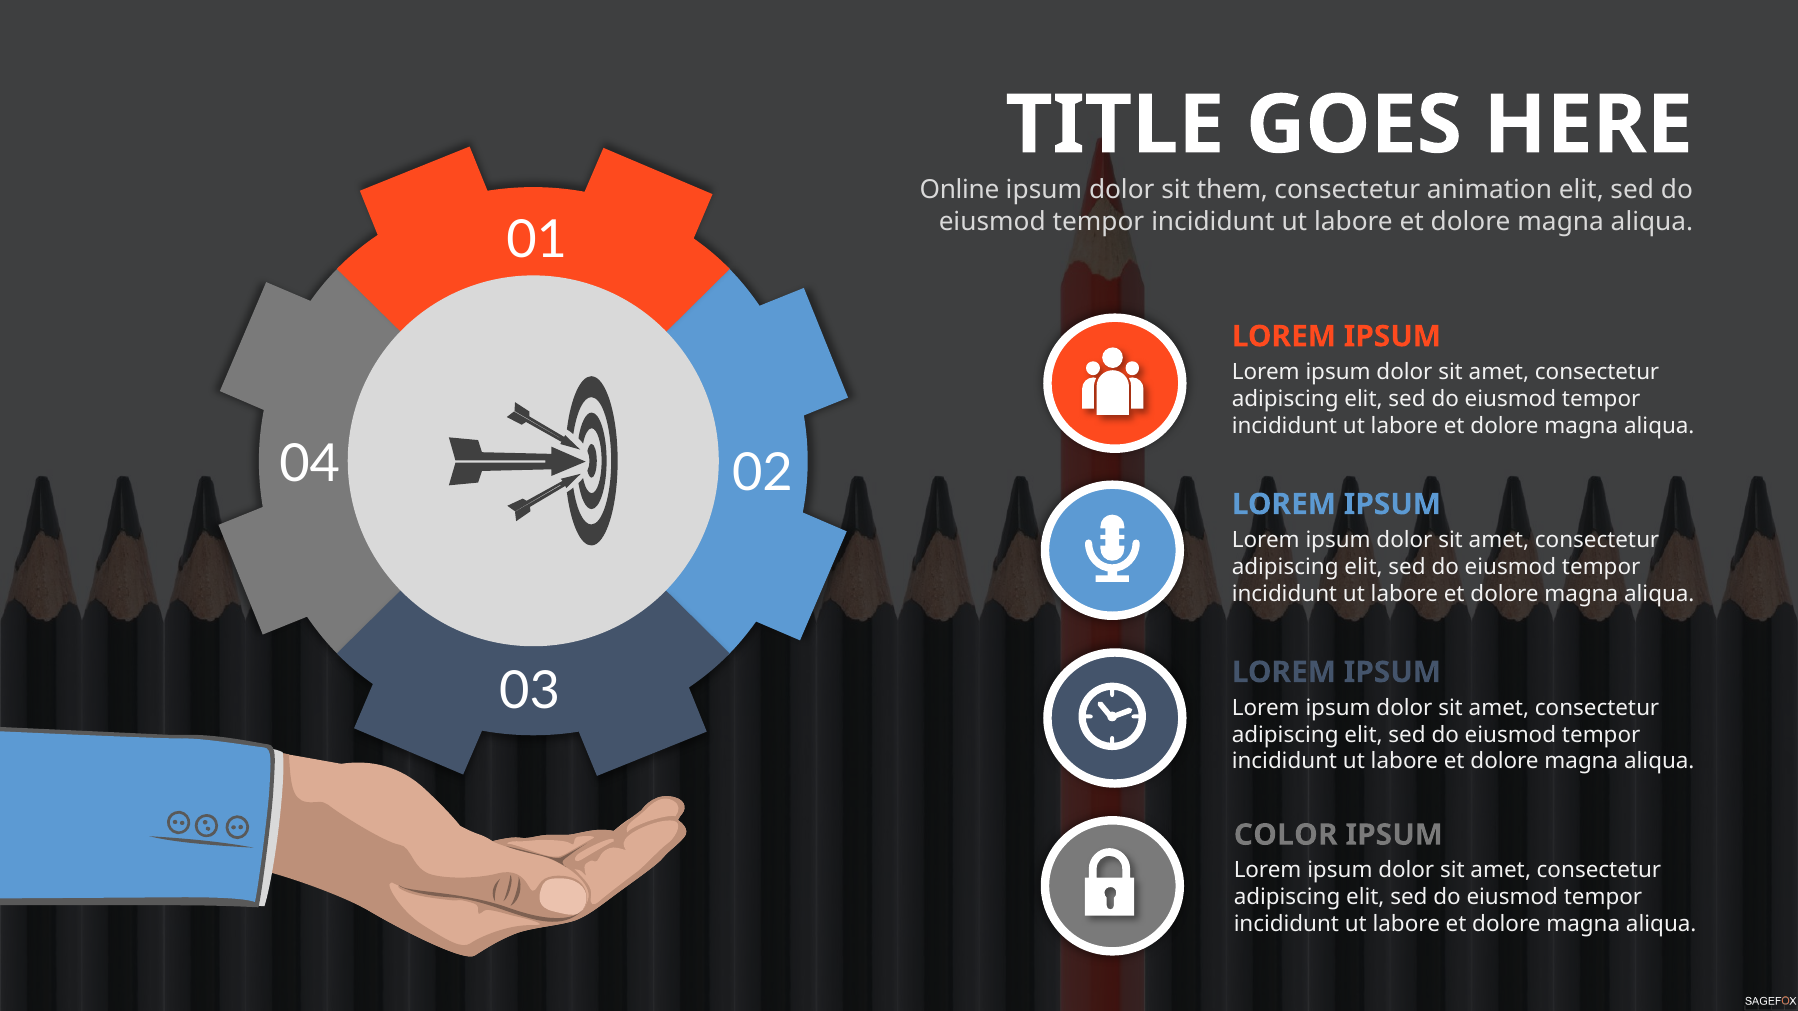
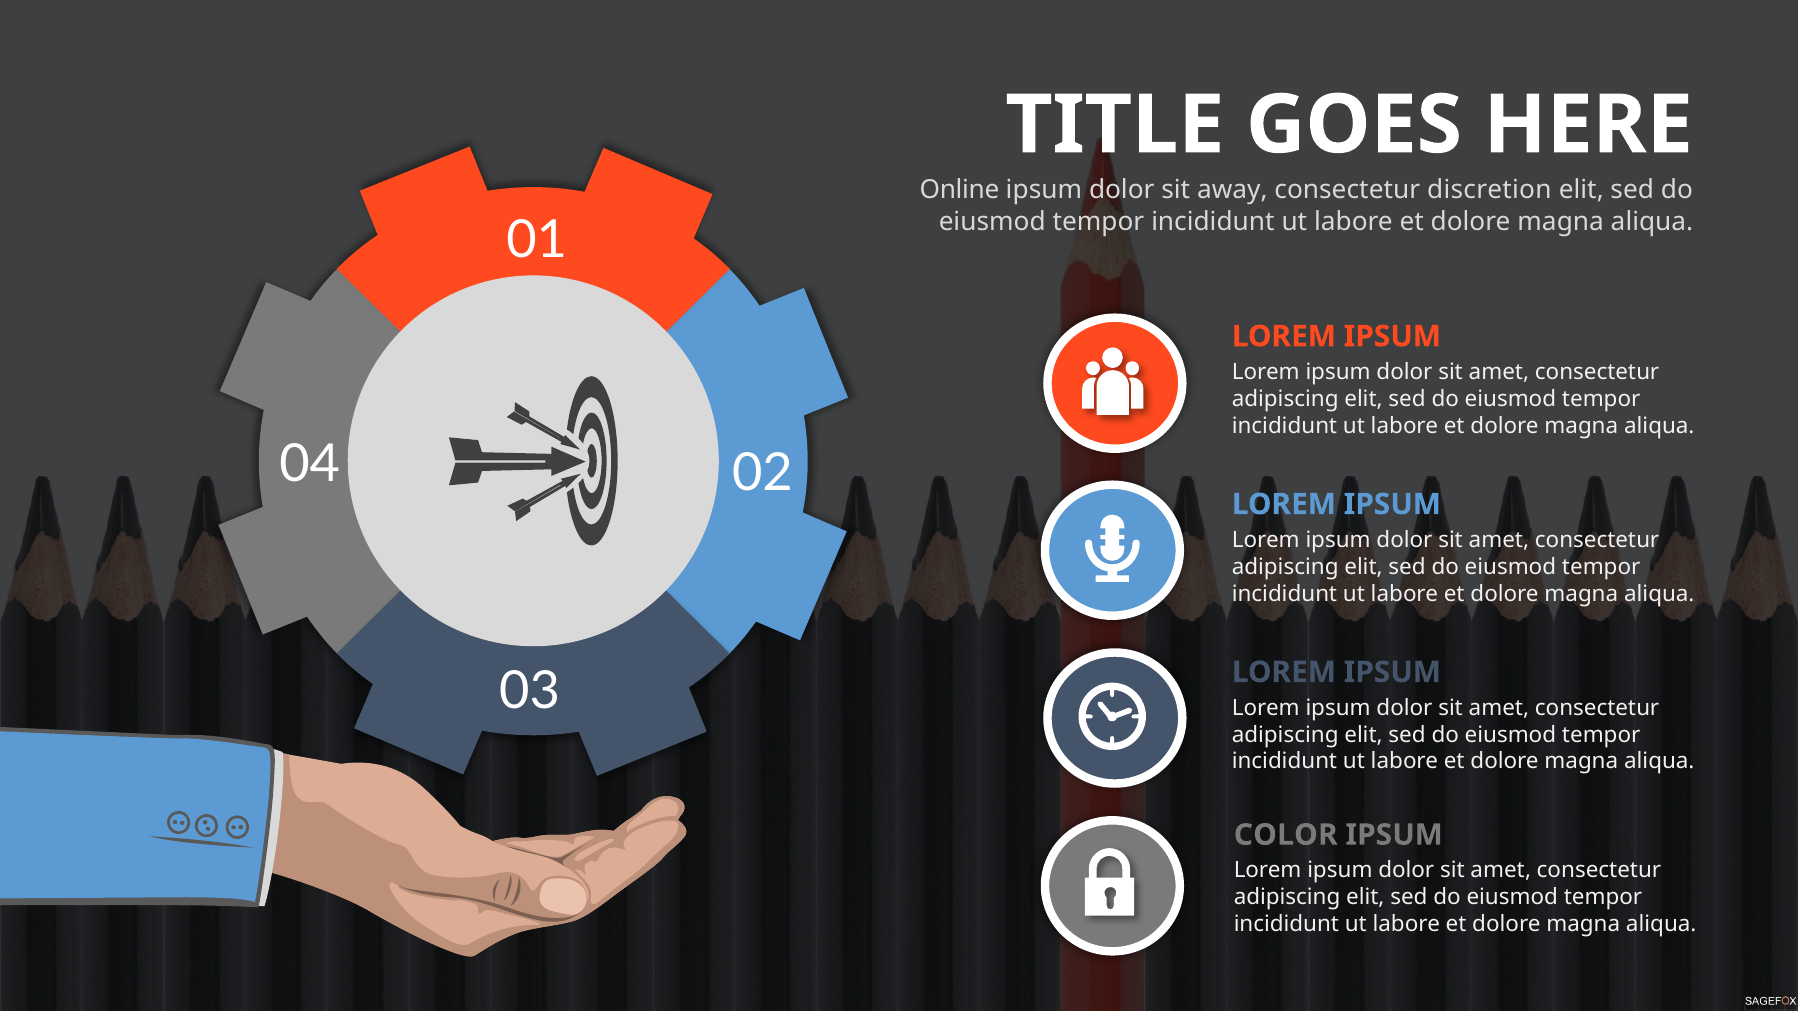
them: them -> away
animation: animation -> discretion
